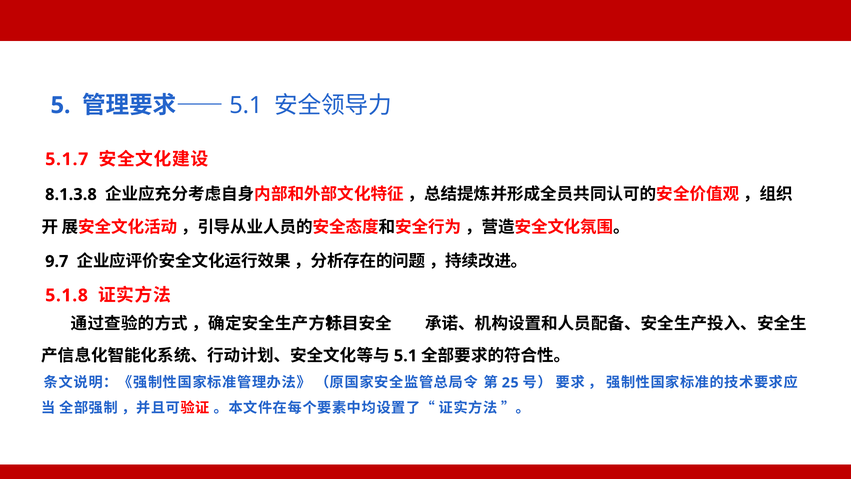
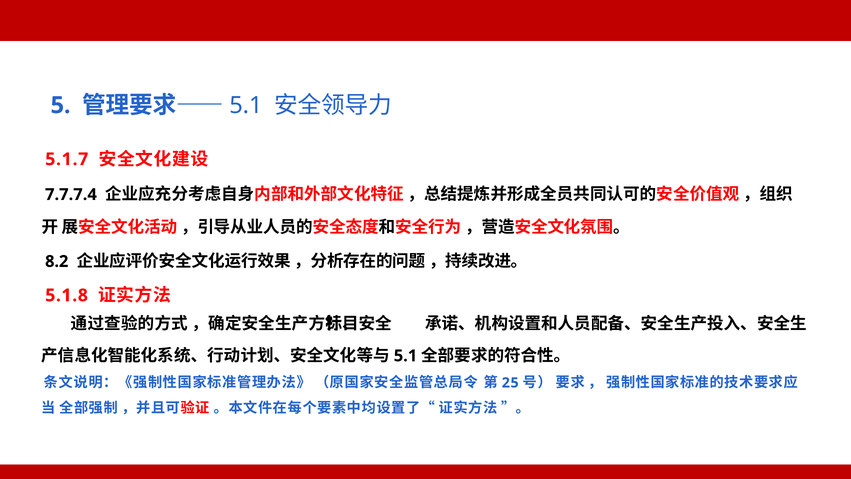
8.1.3.8: 8.1.3.8 -> 7.7.7.4
9.7: 9.7 -> 8.2
